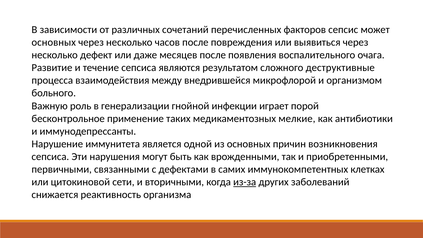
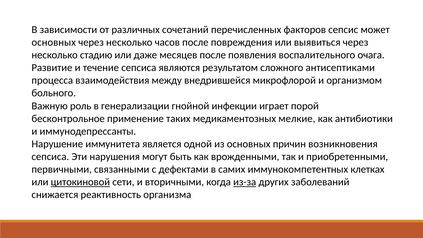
дефект: дефект -> стадию
деструктивные: деструктивные -> антисептиками
цитокиновой underline: none -> present
